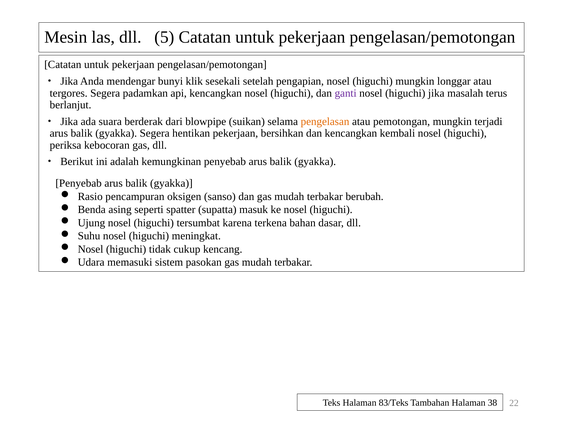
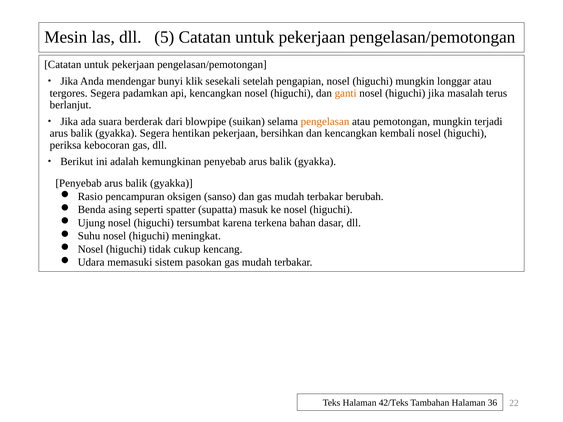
ganti colour: purple -> orange
83/Teks: 83/Teks -> 42/Teks
38: 38 -> 36
